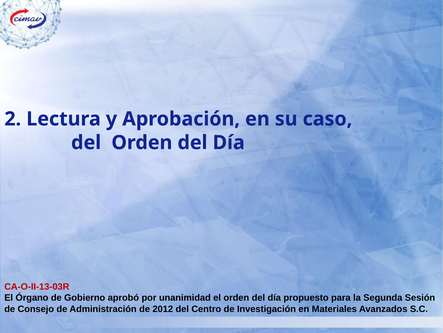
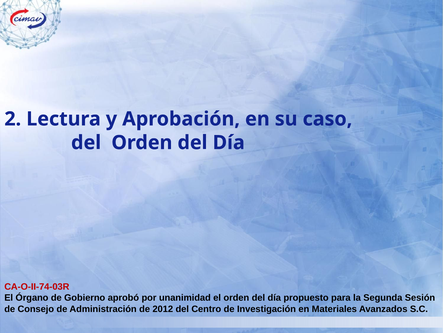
CA-O-II-13-03R: CA-O-II-13-03R -> CA-O-II-74-03R
